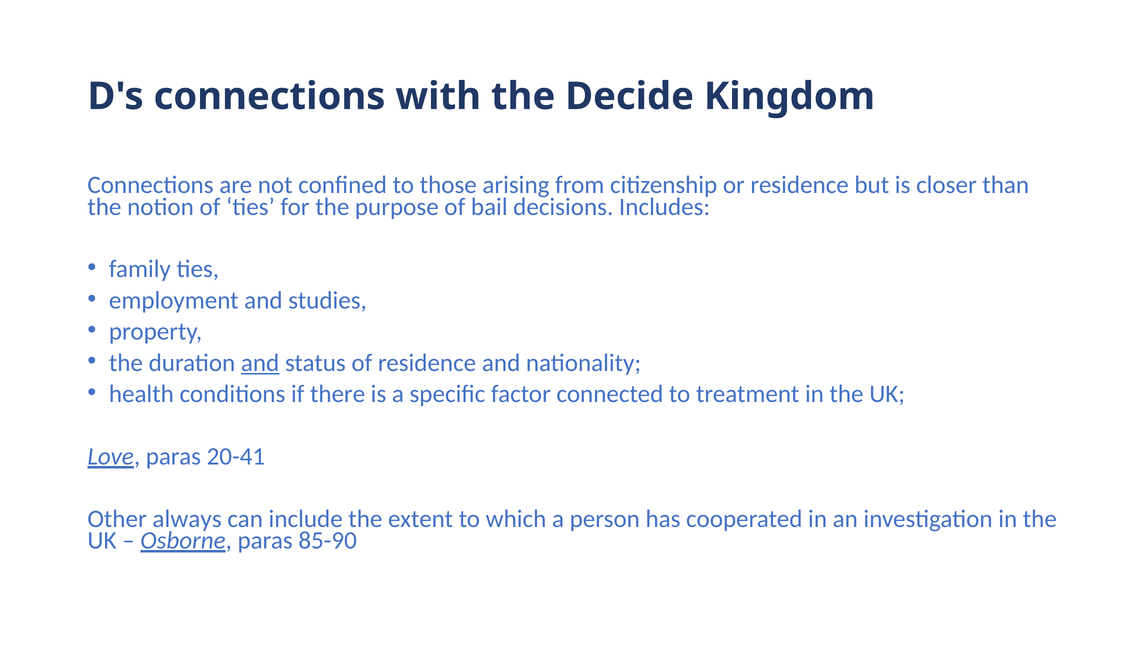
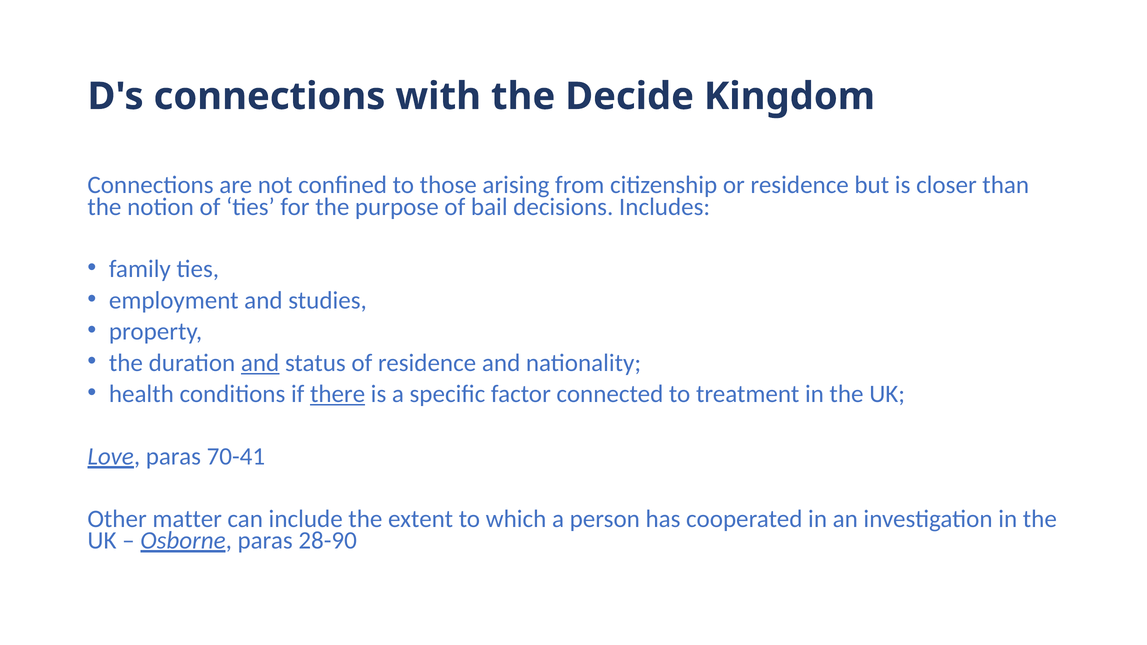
there underline: none -> present
20-41: 20-41 -> 70-41
always: always -> matter
85-90: 85-90 -> 28-90
